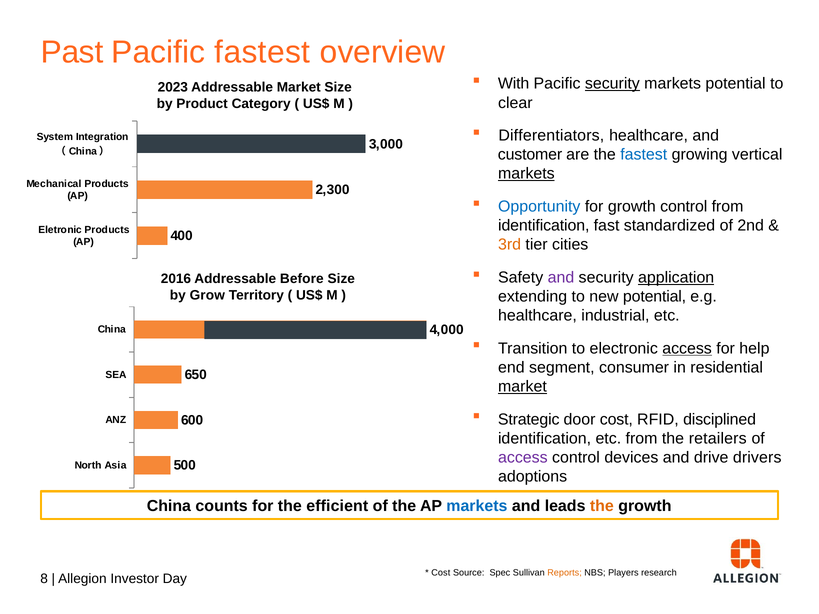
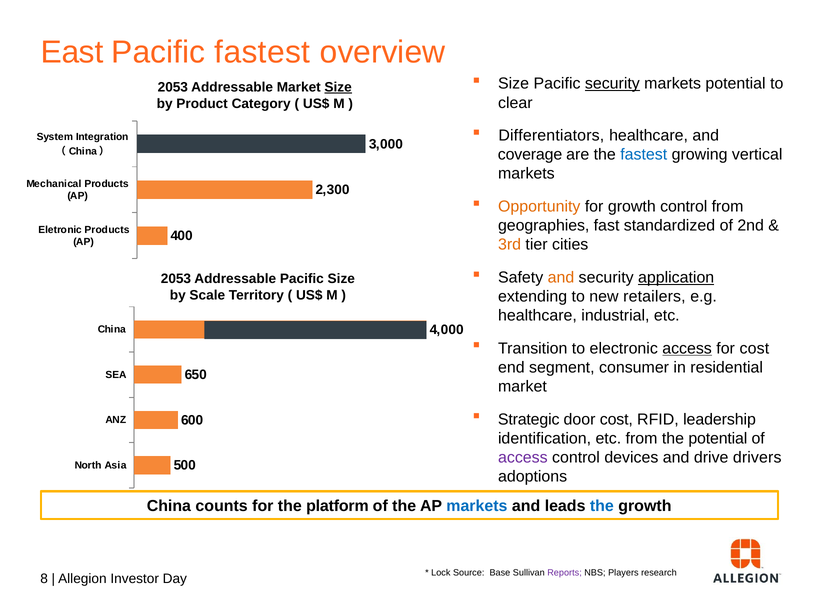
Past: Past -> East
With at (514, 84): With -> Size
2023 at (173, 87): 2023 -> 2053
Size at (338, 87) underline: none -> present
customer: customer -> coverage
markets at (526, 174) underline: present -> none
Opportunity colour: blue -> orange
identification at (544, 226): identification -> geographies
and at (561, 278) colour: purple -> orange
2016 at (176, 279): 2016 -> 2053
Addressable Before: Before -> Pacific
Grow: Grow -> Scale
new potential: potential -> retailers
for help: help -> cost
market at (522, 387) underline: present -> none
disciplined: disciplined -> leadership
the retailers: retailers -> potential
efficient: efficient -> platform
the at (602, 506) colour: orange -> blue
Cost at (441, 573): Cost -> Lock
Spec: Spec -> Base
Reports colour: orange -> purple
